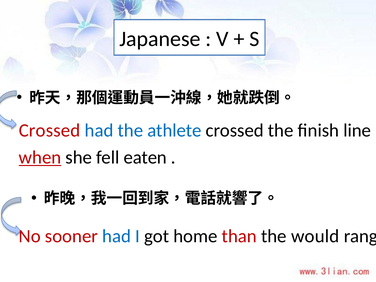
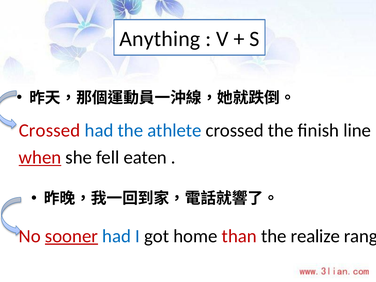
Japanese: Japanese -> Anything
sooner underline: none -> present
would: would -> realize
